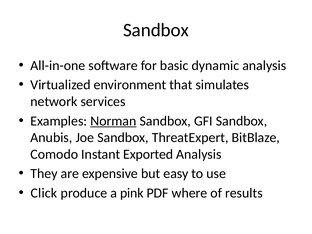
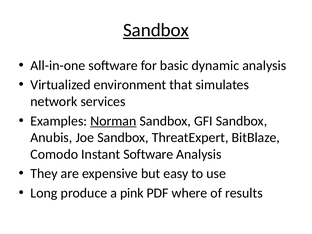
Sandbox at (156, 30) underline: none -> present
Instant Exported: Exported -> Software
Click: Click -> Long
